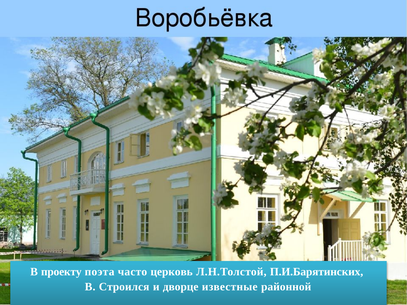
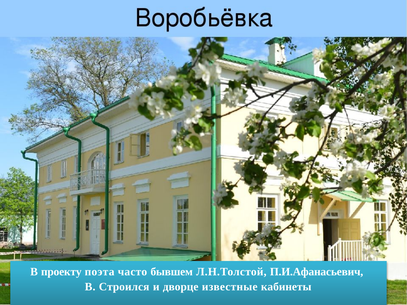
церковь: церковь -> бывшем
П.И.Барятинских: П.И.Барятинских -> П.И.Афанасьевич
районной: районной -> кабинеты
